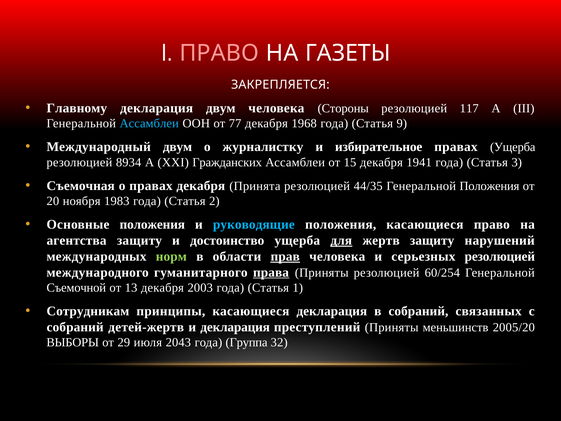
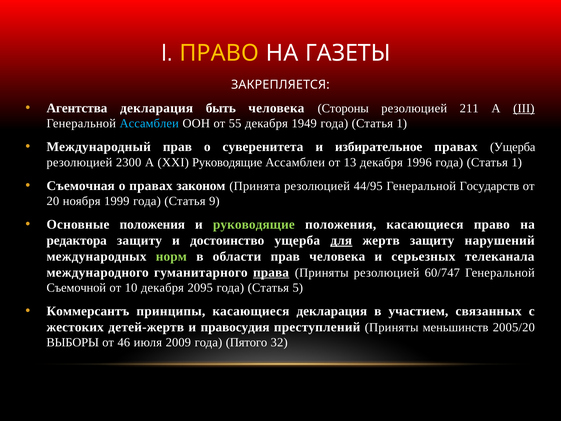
ПРАВО at (219, 53) colour: pink -> yellow
Главному: Главному -> Агентства
декларация двум: двум -> быть
117: 117 -> 211
III underline: none -> present
77: 77 -> 55
1968: 1968 -> 1949
9 at (402, 123): 9 -> 1
Международный двум: двум -> прав
журналистку: журналистку -> суверенитета
8934: 8934 -> 2300
XXI Гражданских: Гражданских -> Руководящие
15: 15 -> 13
1941: 1941 -> 1996
3 at (517, 162): 3 -> 1
правах декабря: декабря -> законом
44/35: 44/35 -> 44/95
Генеральной Положения: Положения -> Государств
1983: 1983 -> 1999
2: 2 -> 9
руководящие at (254, 224) colour: light blue -> light green
агентства: агентства -> редактора
прав at (285, 256) underline: present -> none
серьезных резолюцией: резолюцией -> телеканала
60/254: 60/254 -> 60/747
13: 13 -> 10
2003: 2003 -> 2095
1: 1 -> 5
Сотрудникам: Сотрудникам -> Коммерсантъ
в собраний: собраний -> участием
собраний at (75, 327): собраний -> жестоких
и декларация: декларация -> правосудия
29: 29 -> 46
2043: 2043 -> 2009
Группа: Группа -> Пятого
